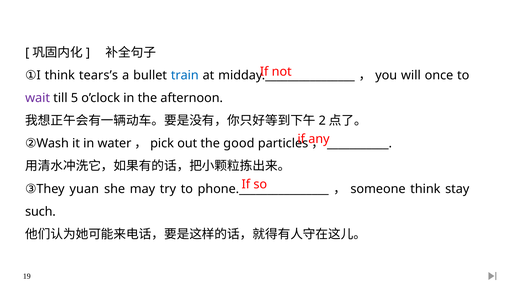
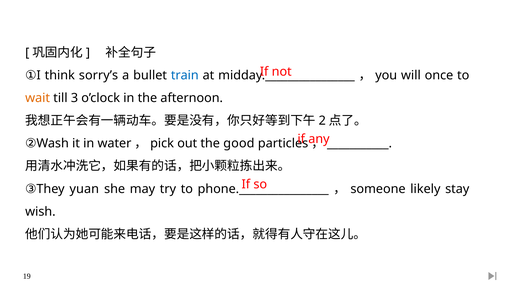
tears’s: tears’s -> sorry’s
wait colour: purple -> orange
5: 5 -> 3
think at (425, 189): think -> likely
such: such -> wish
